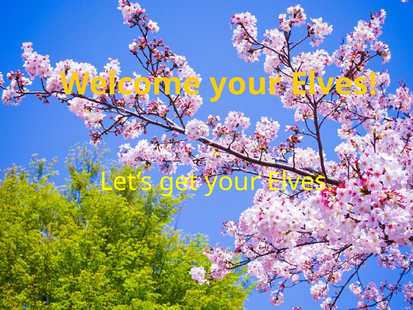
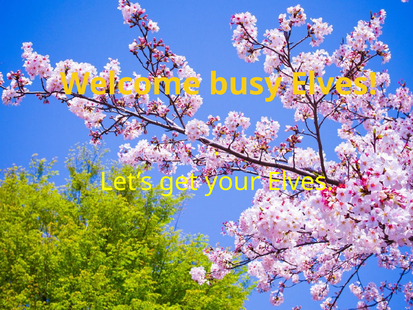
Welcome your: your -> busy
